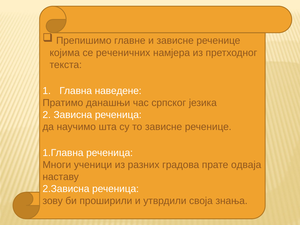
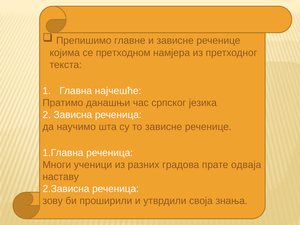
реченичних: реченичних -> претходном
наведене: наведене -> најчешће
